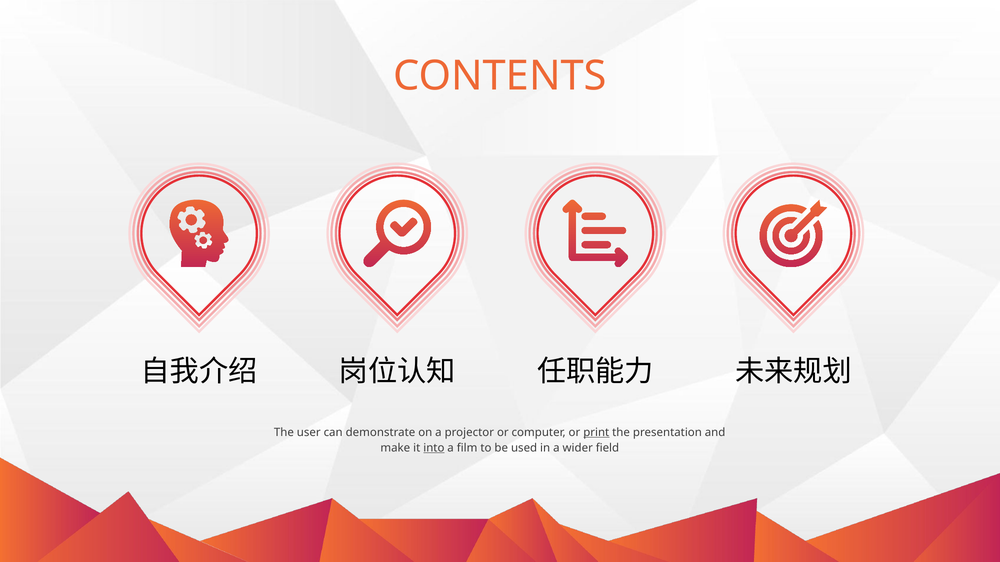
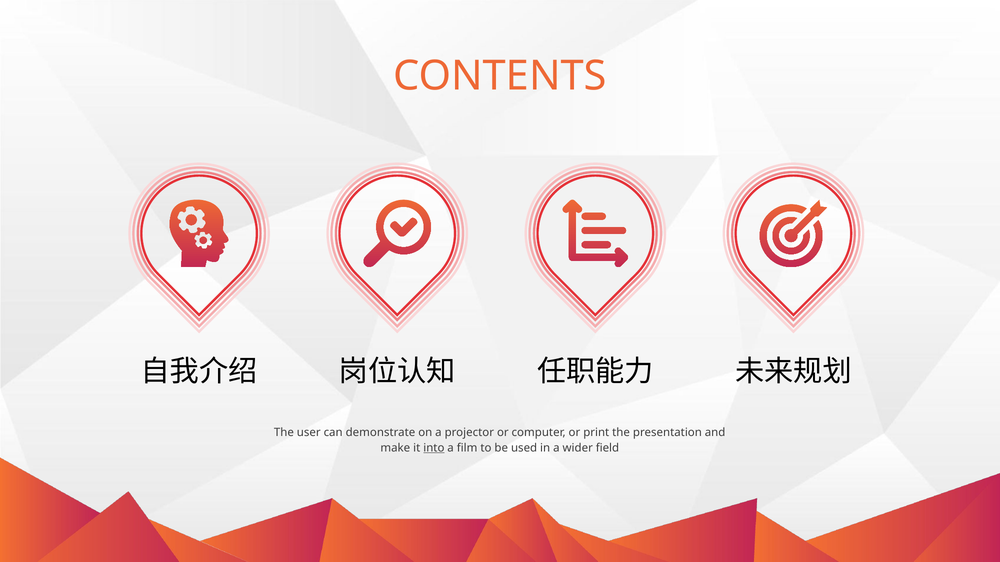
print underline: present -> none
